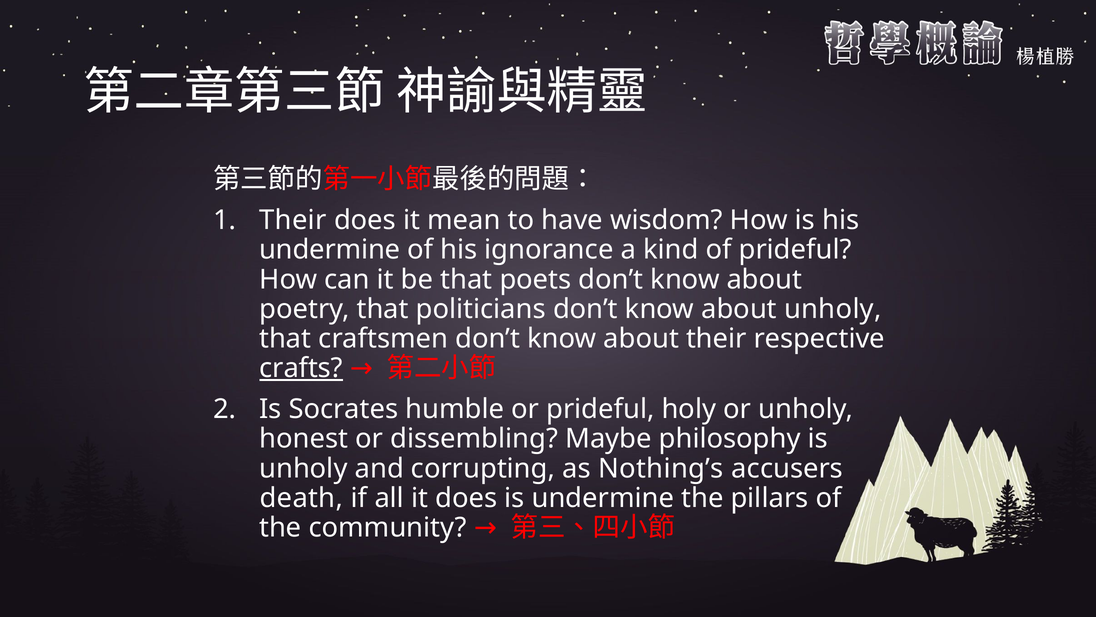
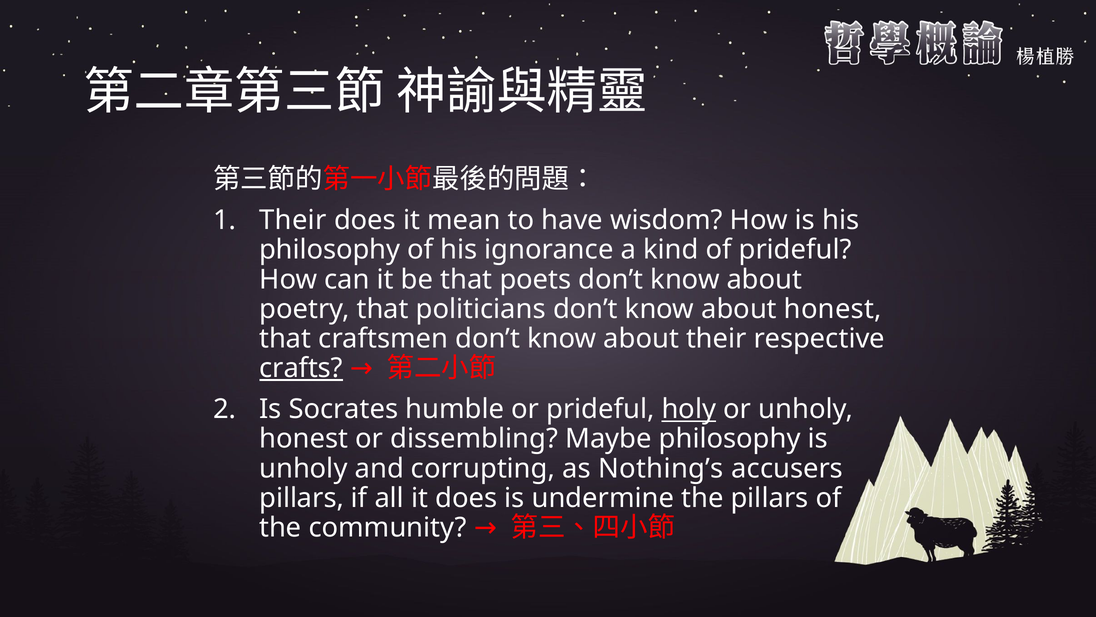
undermine at (330, 250): undermine -> philosophy
about unholy: unholy -> honest
holy underline: none -> present
death at (301, 498): death -> pillars
